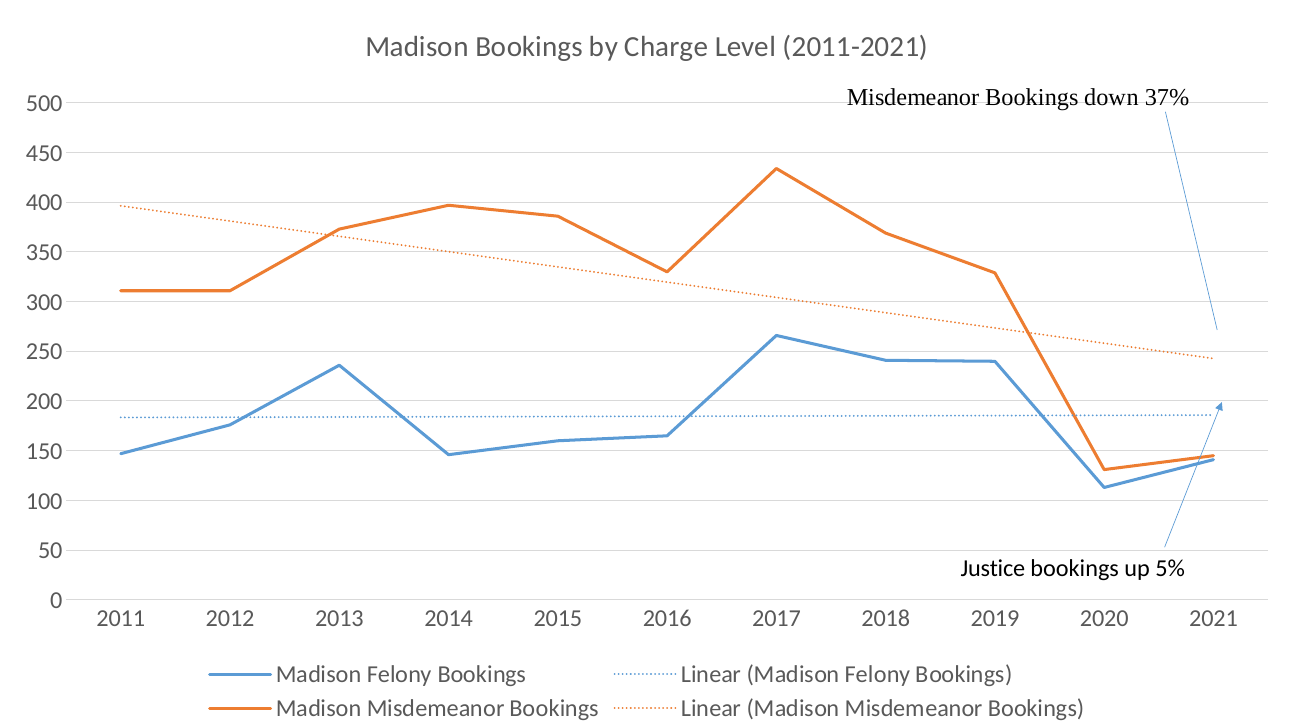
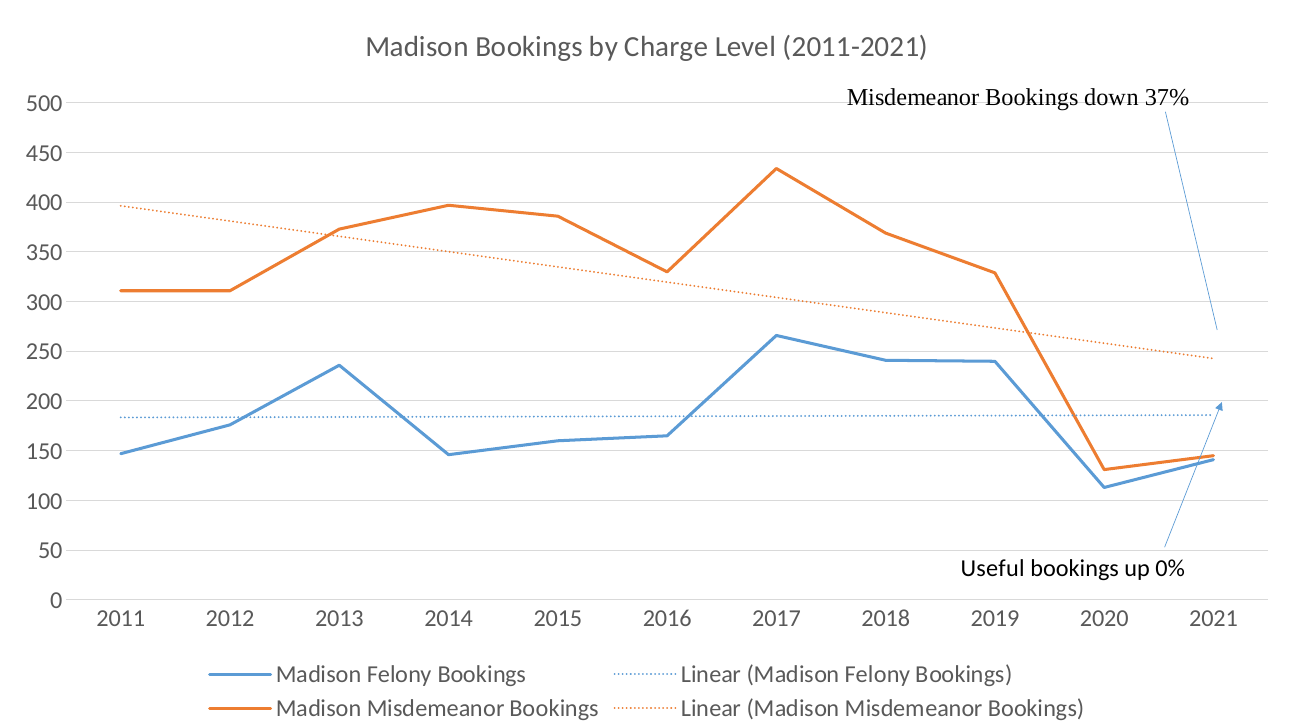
Justice: Justice -> Useful
5%: 5% -> 0%
